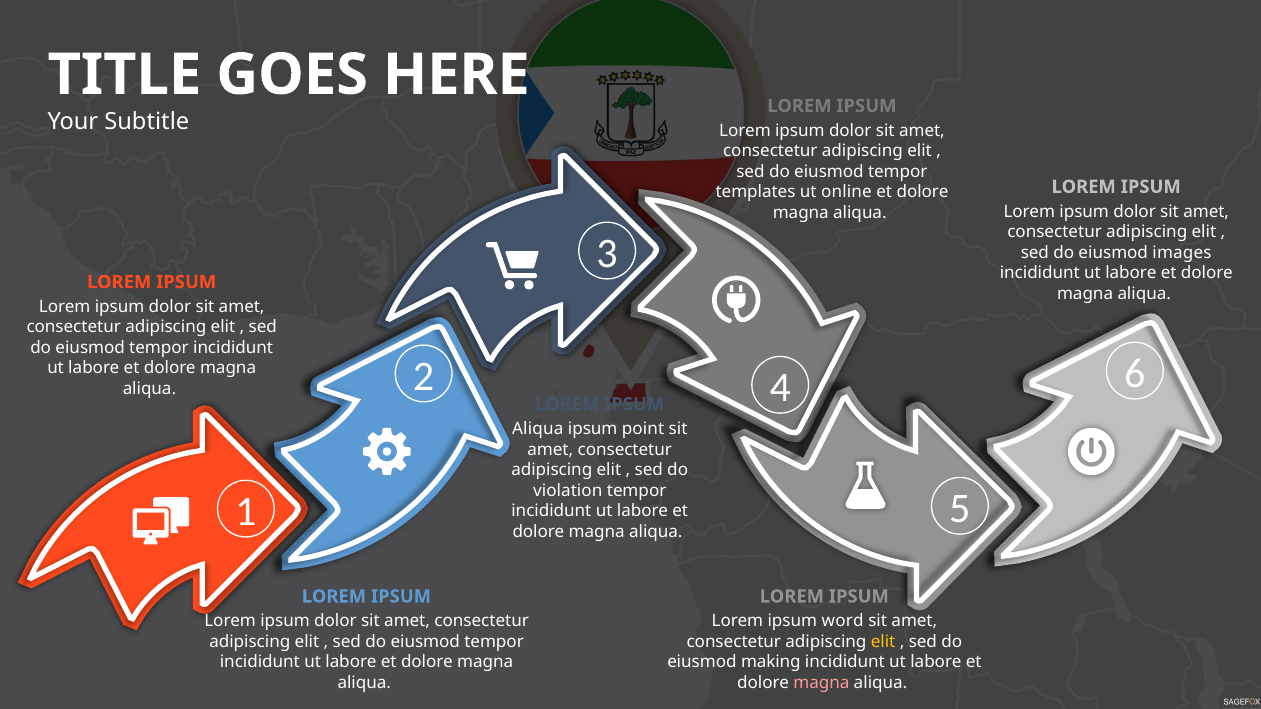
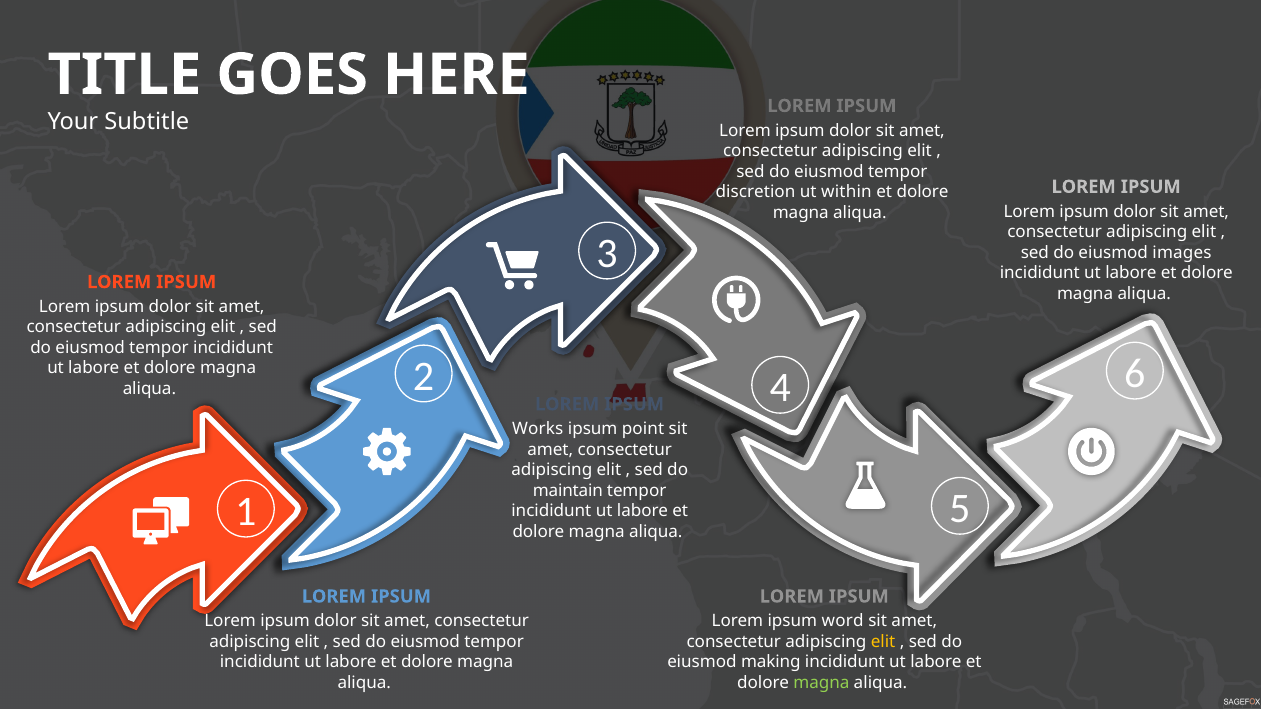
templates: templates -> discretion
online: online -> within
Aliqua at (538, 429): Aliqua -> Works
violation: violation -> maintain
magna at (821, 683) colour: pink -> light green
